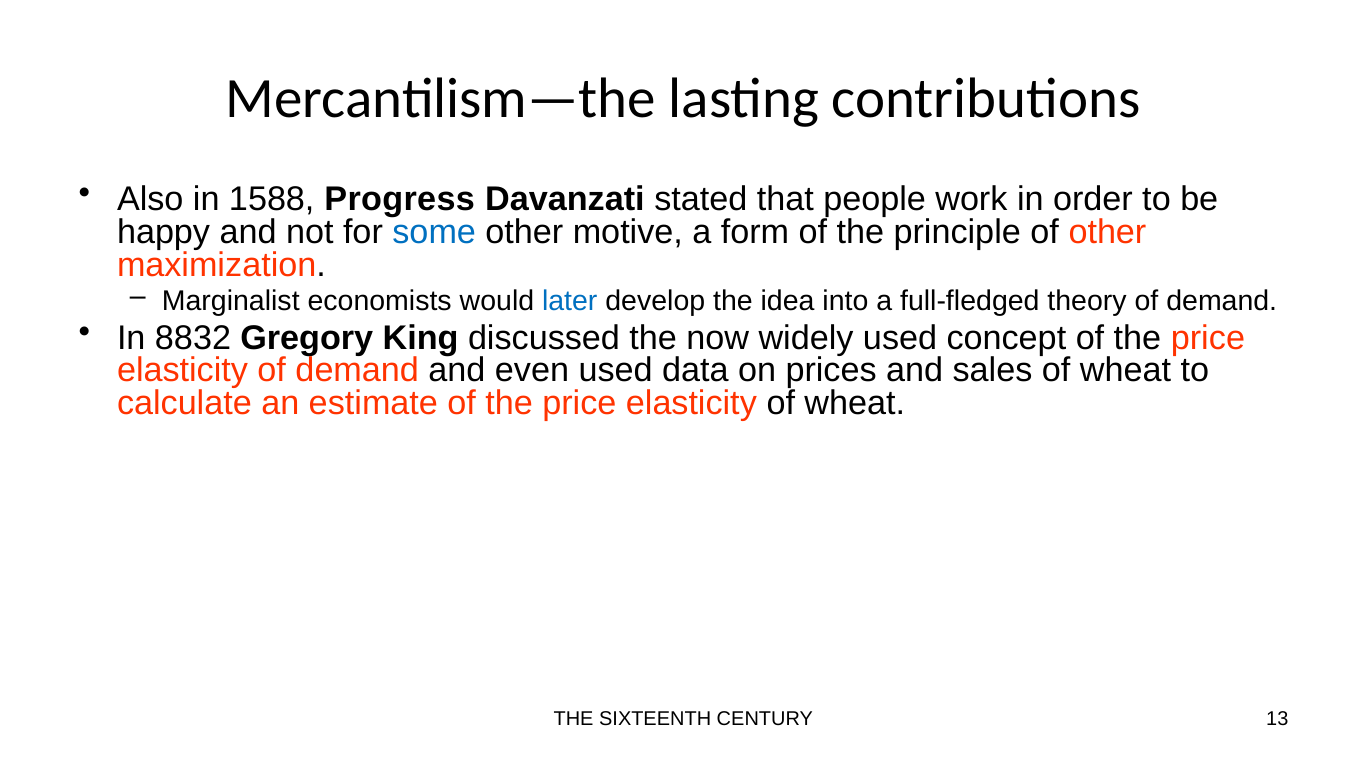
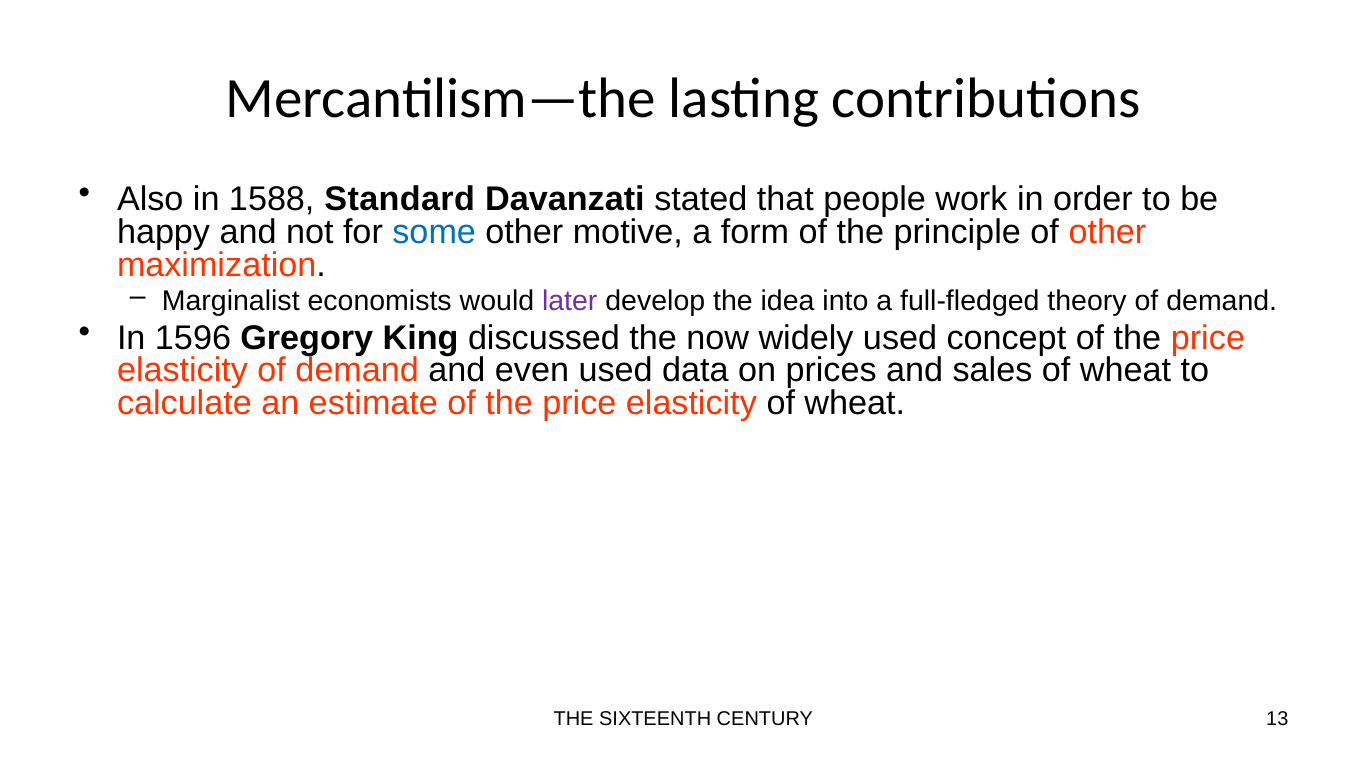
Progress: Progress -> Standard
later colour: blue -> purple
8832: 8832 -> 1596
